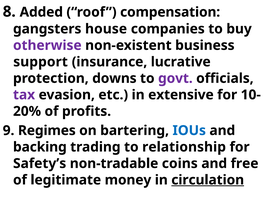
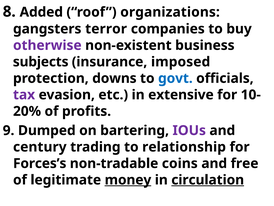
compensation: compensation -> organizations
house: house -> terror
support: support -> subjects
lucrative: lucrative -> imposed
govt colour: purple -> blue
Regimes: Regimes -> Dumped
IOUs colour: blue -> purple
backing: backing -> century
Safety’s: Safety’s -> Forces’s
money underline: none -> present
